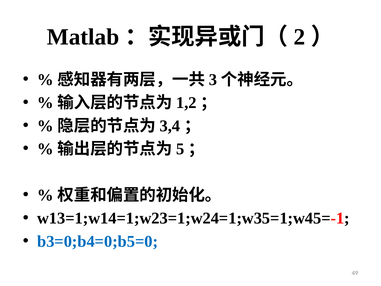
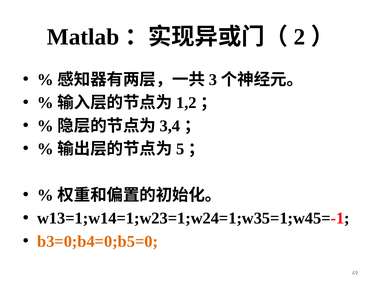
b3=0;b4=0;b5=0 colour: blue -> orange
